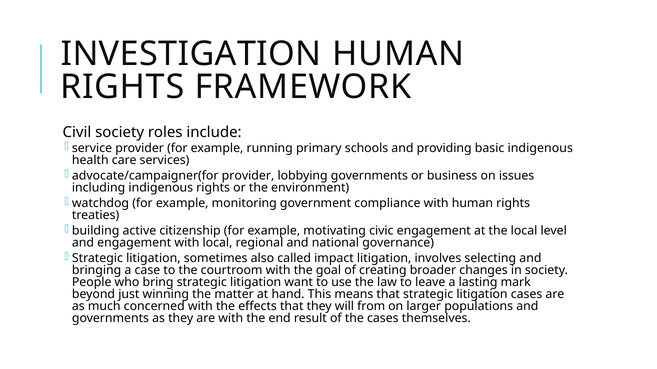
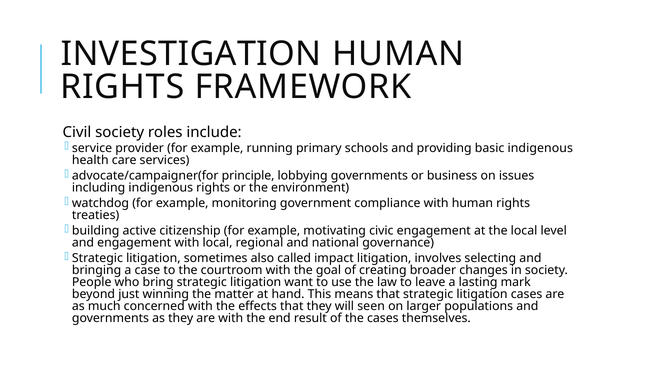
advocate/campaigner(for provider: provider -> principle
from: from -> seen
